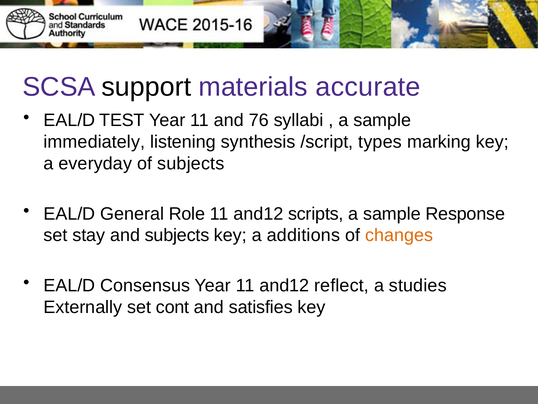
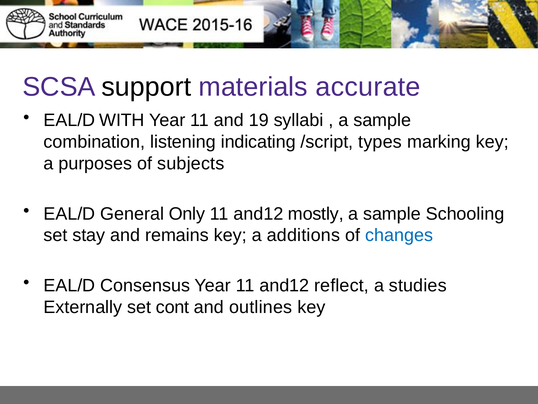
TEST: TEST -> WITH
76: 76 -> 19
immediately: immediately -> combination
synthesis: synthesis -> indicating
everyday: everyday -> purposes
Role: Role -> Only
scripts: scripts -> mostly
Response: Response -> Schooling
and subjects: subjects -> remains
changes colour: orange -> blue
satisfies: satisfies -> outlines
